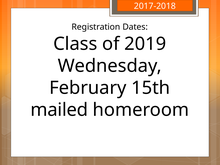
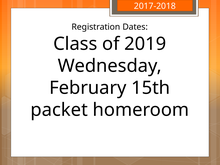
mailed: mailed -> packet
